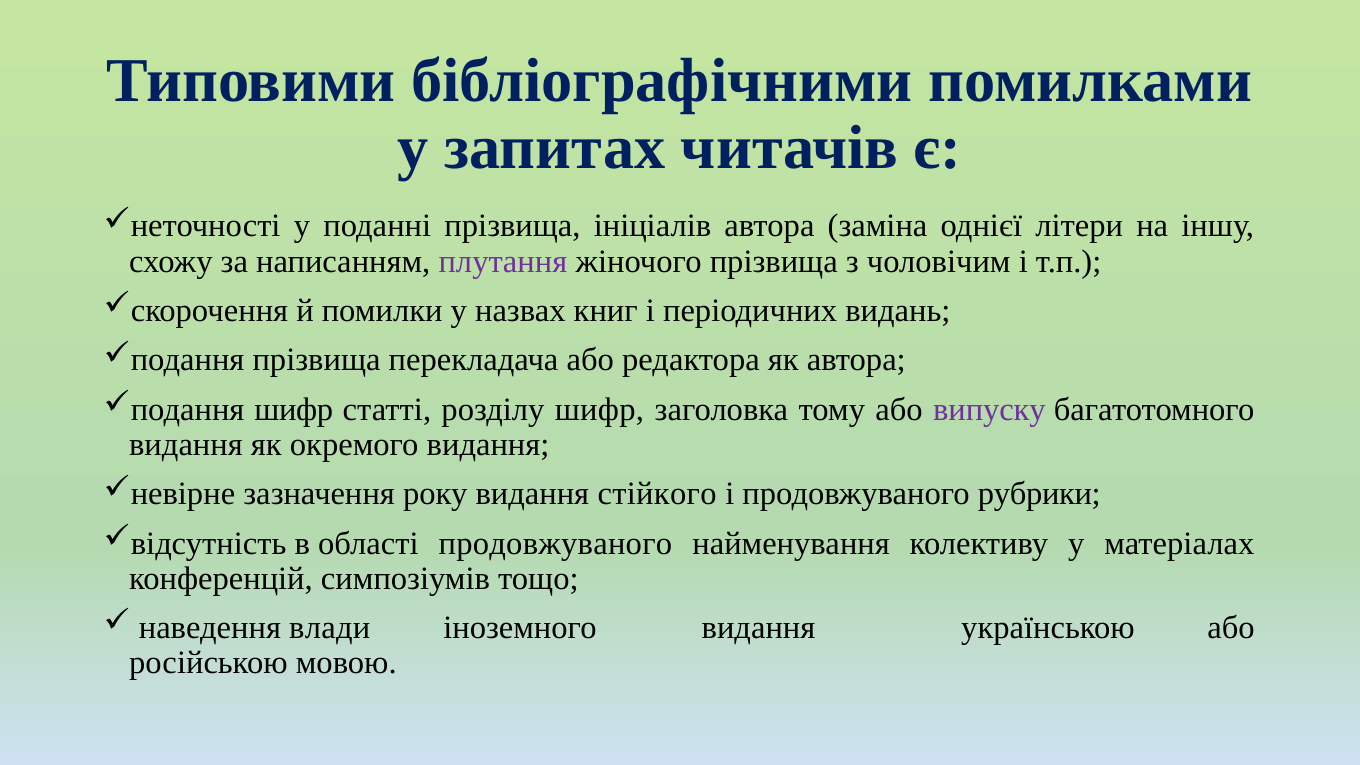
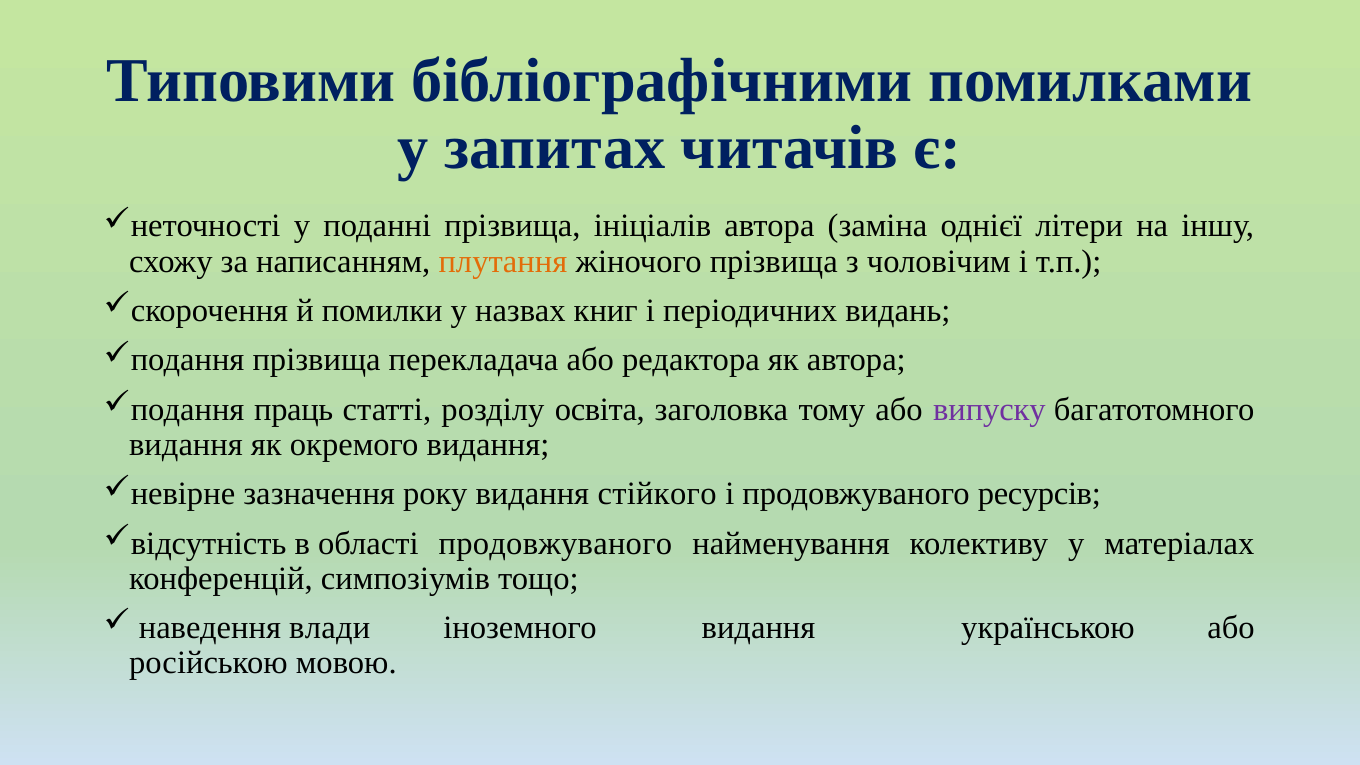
плутання colour: purple -> orange
шифр at (294, 409): шифр -> праць
розділу шифр: шифр -> освіта
рубрики: рубрики -> ресурсів
